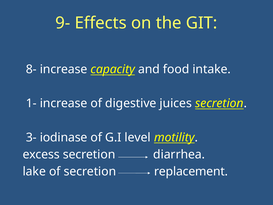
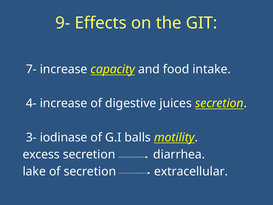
8-: 8- -> 7-
1-: 1- -> 4-
level: level -> balls
replacement: replacement -> extracellular
